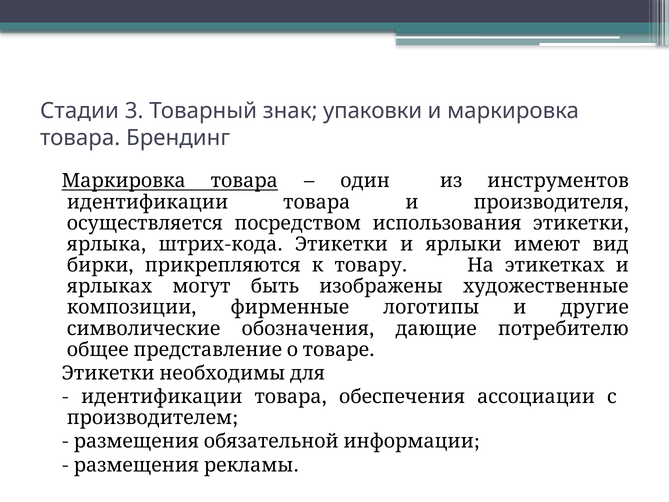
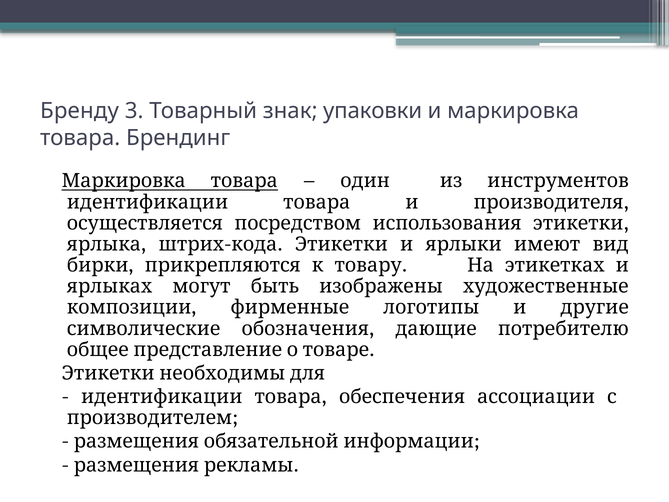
Стадии: Стадии -> Бренду
